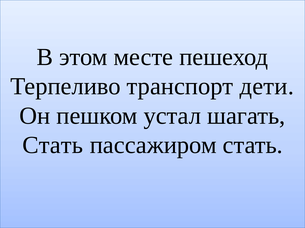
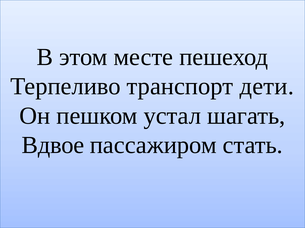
Стать at (53, 146): Стать -> Вдвое
